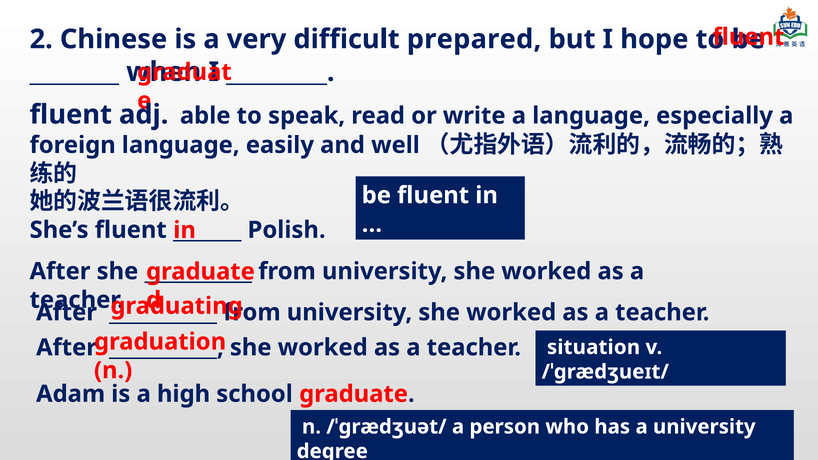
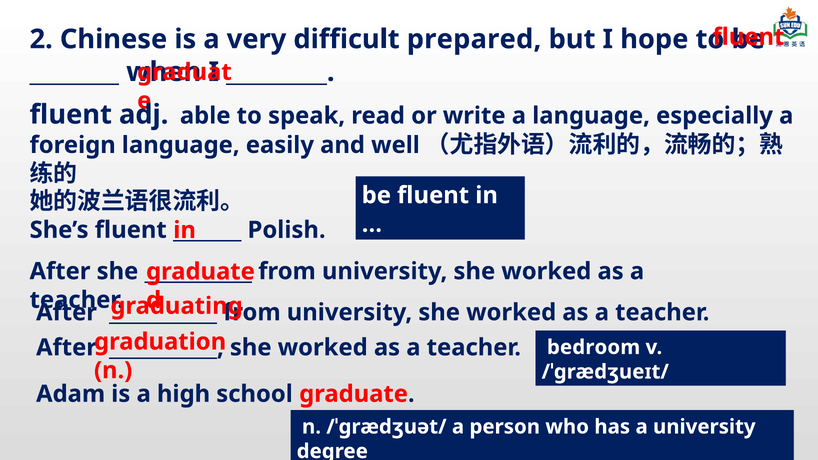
situation: situation -> bedroom
